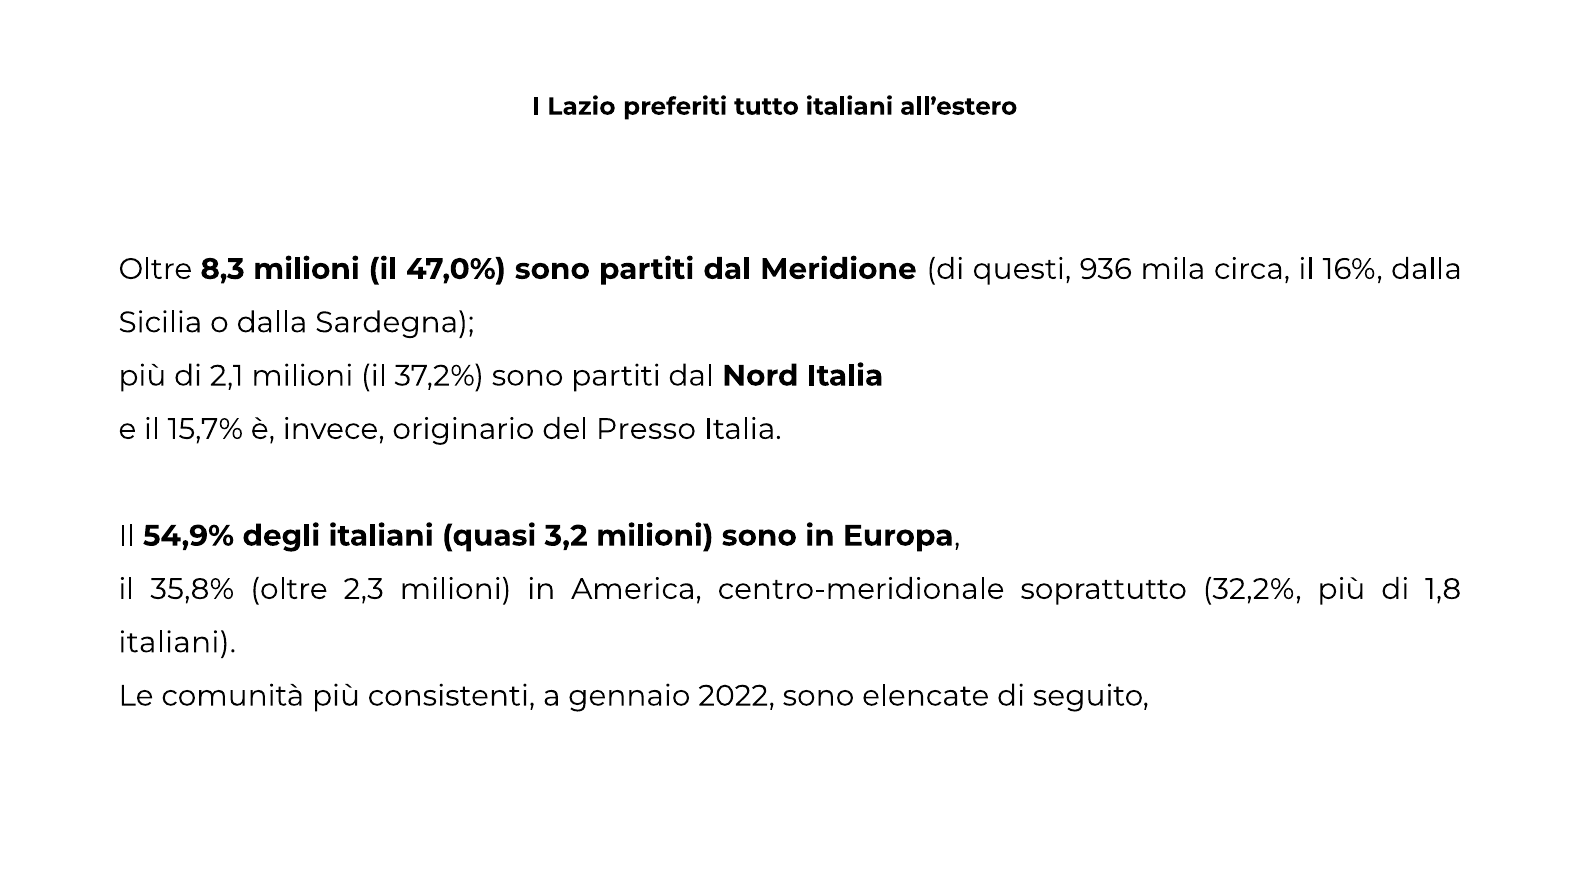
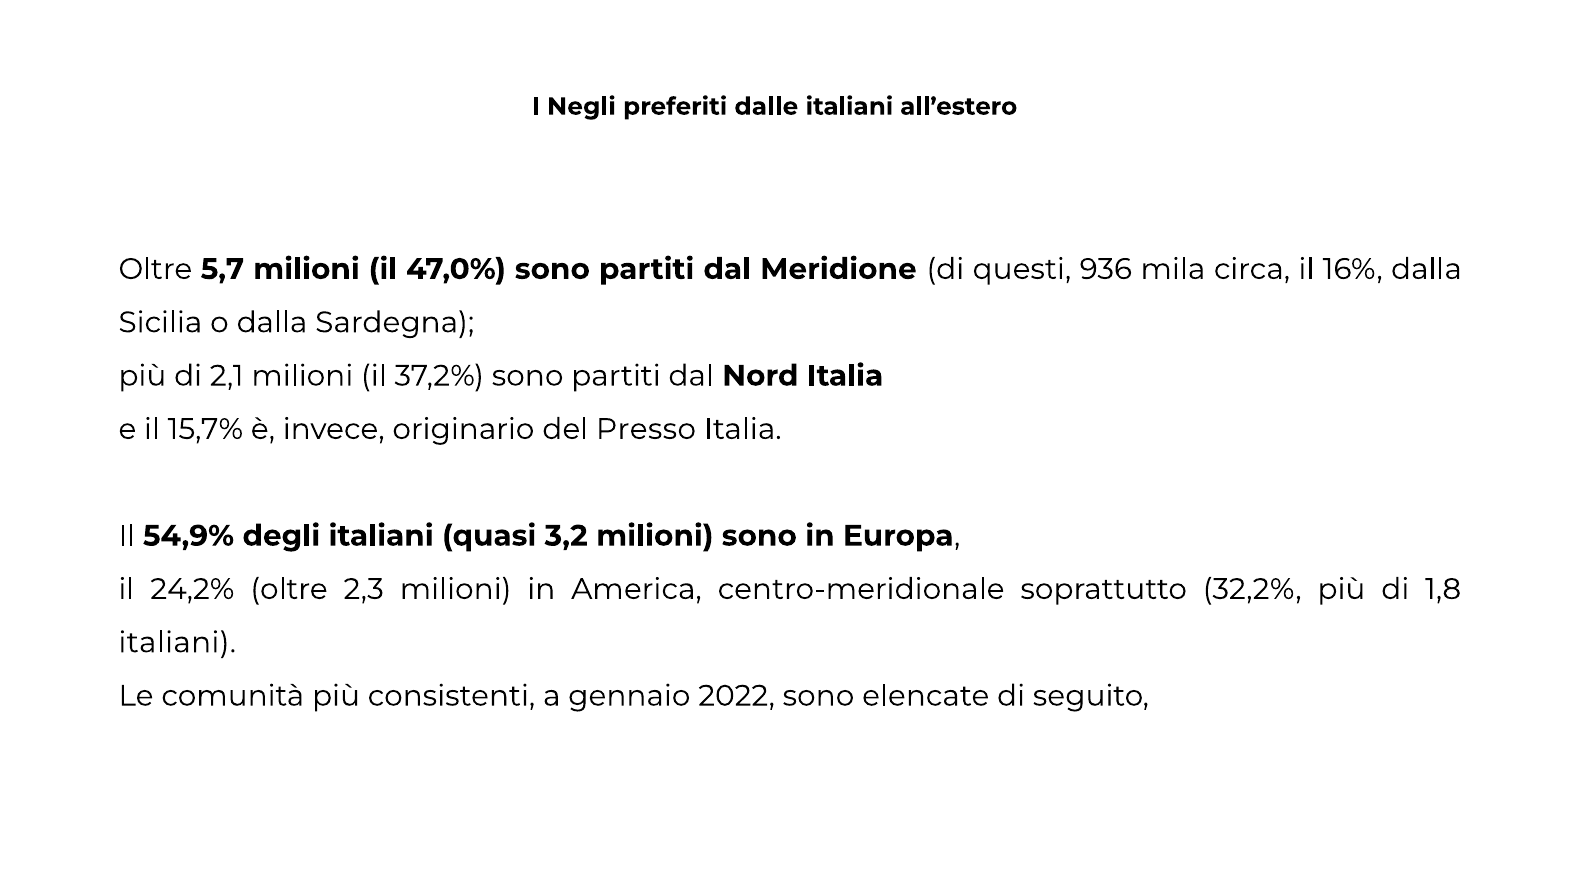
Lazio: Lazio -> Negli
tutto: tutto -> dalle
8,3: 8,3 -> 5,7
35,8%: 35,8% -> 24,2%
